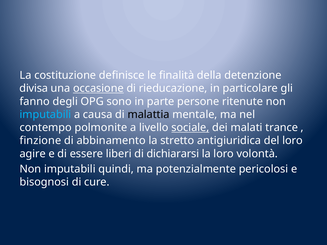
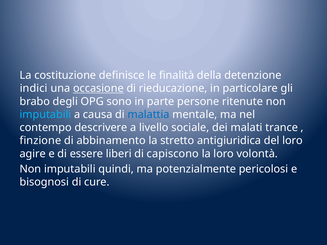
divisa: divisa -> indici
fanno: fanno -> brabo
malattia colour: black -> blue
polmonite: polmonite -> descrivere
sociale underline: present -> none
dichiararsi: dichiararsi -> capiscono
